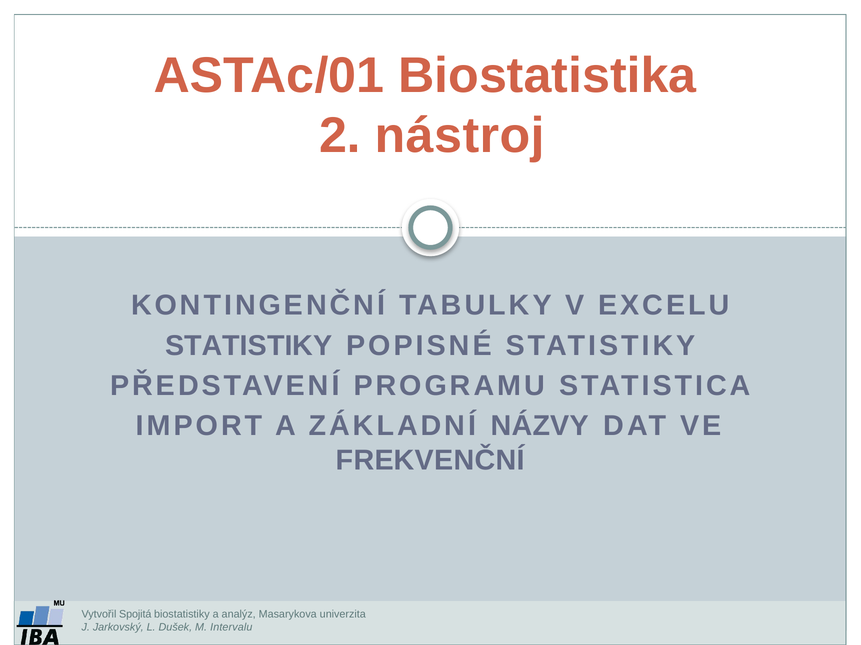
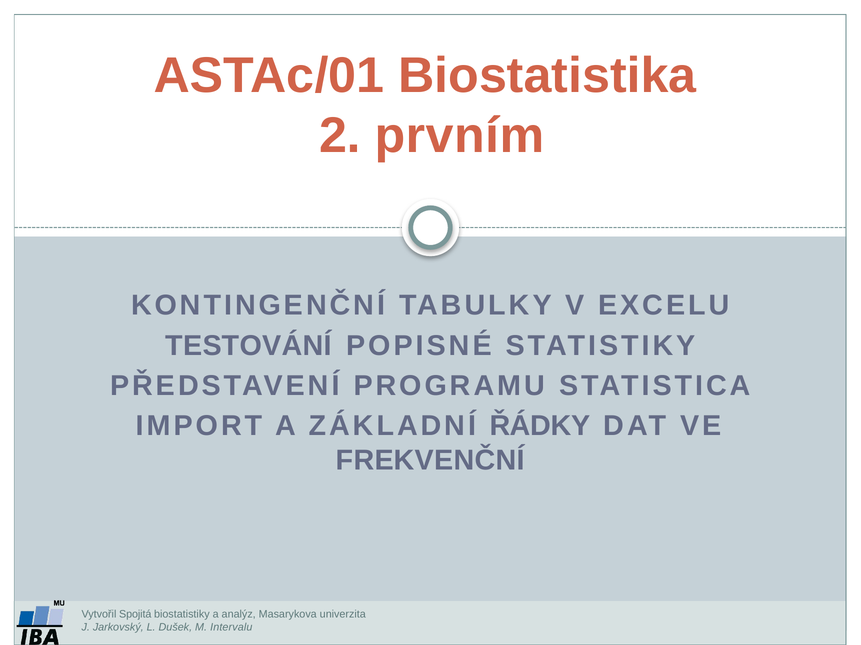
nástroj: nástroj -> prvním
STATISTIKY at (249, 346): STATISTIKY -> TESTOVÁNÍ
NÁZVY: NÁZVY -> ŘÁDKY
